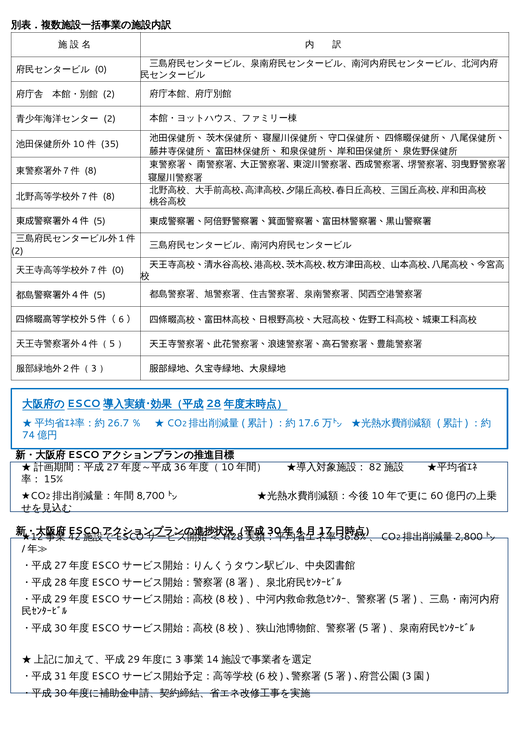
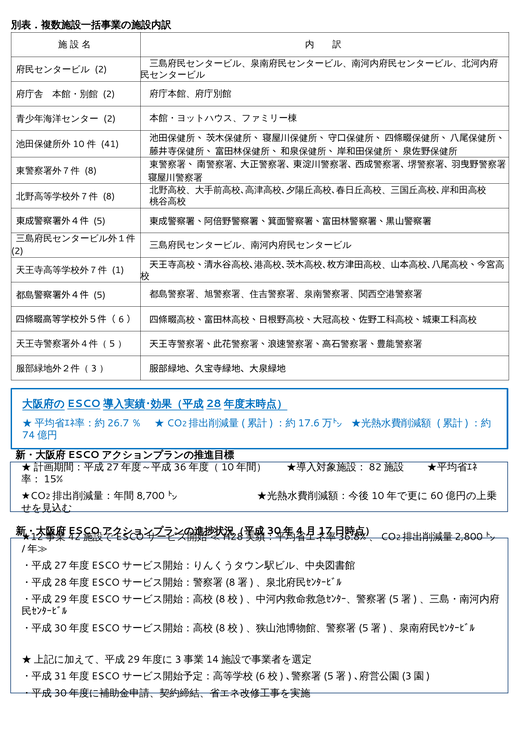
0 at (101, 70): 0 -> 2
35: 35 -> 41
0 at (118, 270): 0 -> 1
